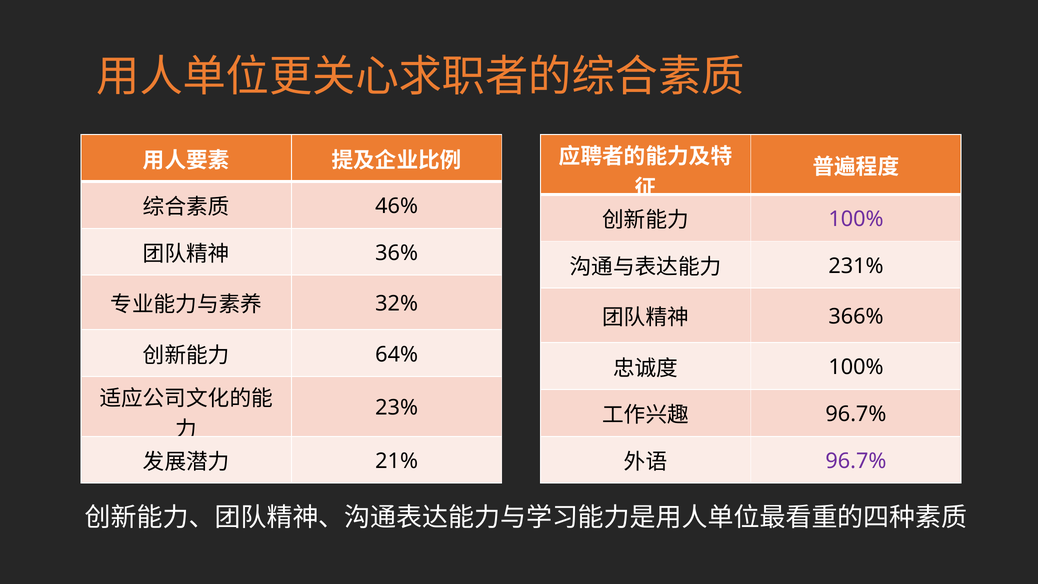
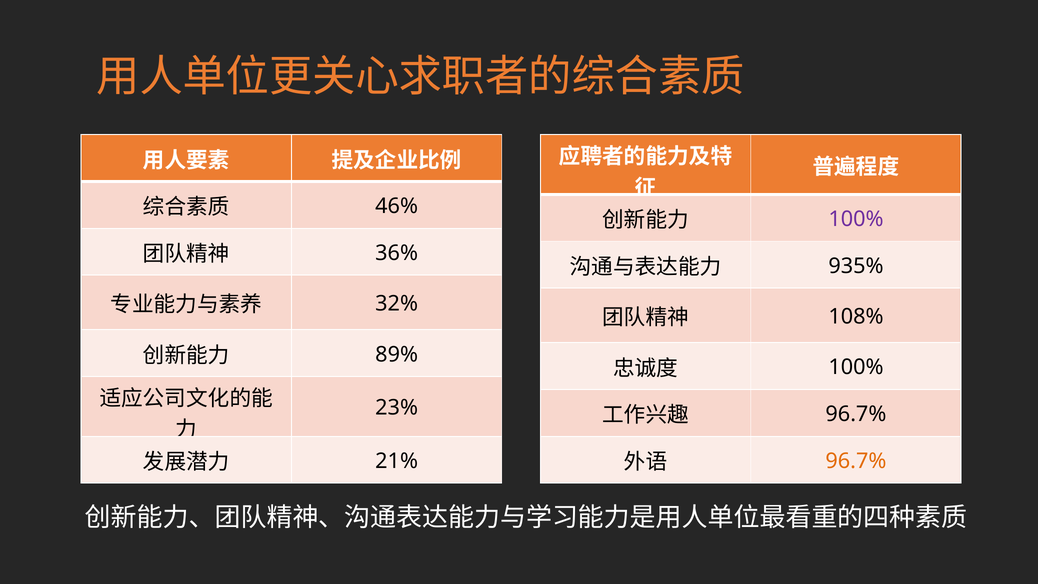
231%: 231% -> 935%
366%: 366% -> 108%
64%: 64% -> 89%
96.7% at (856, 461) colour: purple -> orange
